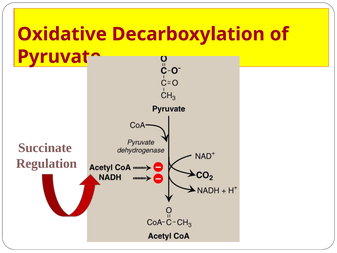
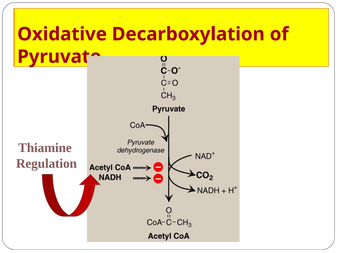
Succinate: Succinate -> Thiamine
